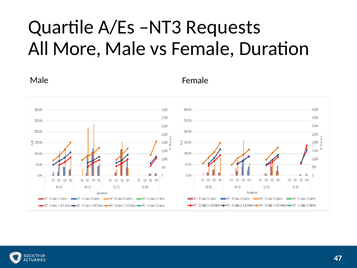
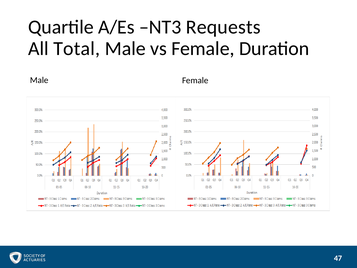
More: More -> Total
